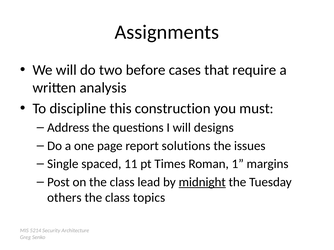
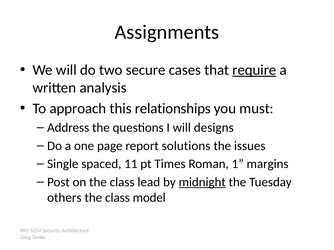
before: before -> secure
require underline: none -> present
discipline: discipline -> approach
construction: construction -> relationships
topics: topics -> model
